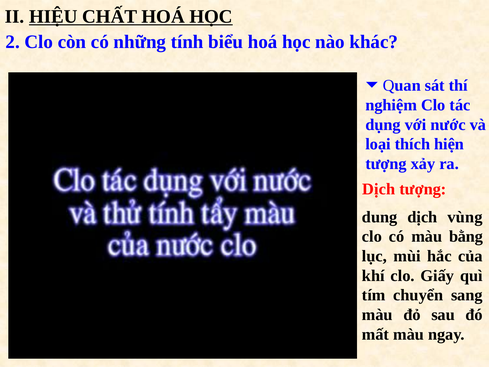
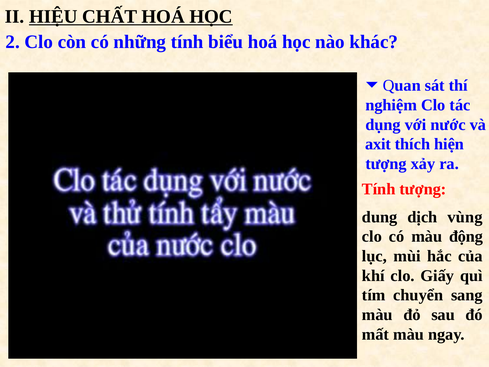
loại: loại -> axit
Dịch at (379, 189): Dịch -> Tính
bằng: bằng -> động
